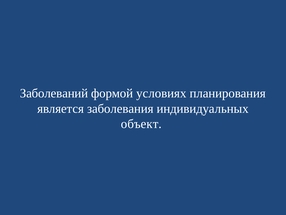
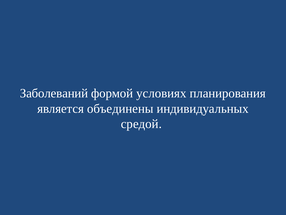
заболевания: заболевания -> объединены
объект: объект -> средой
